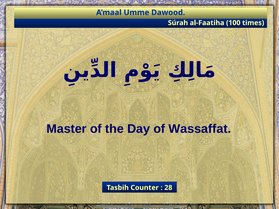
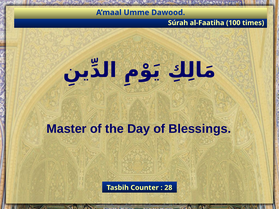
Wassaffat: Wassaffat -> Blessings
